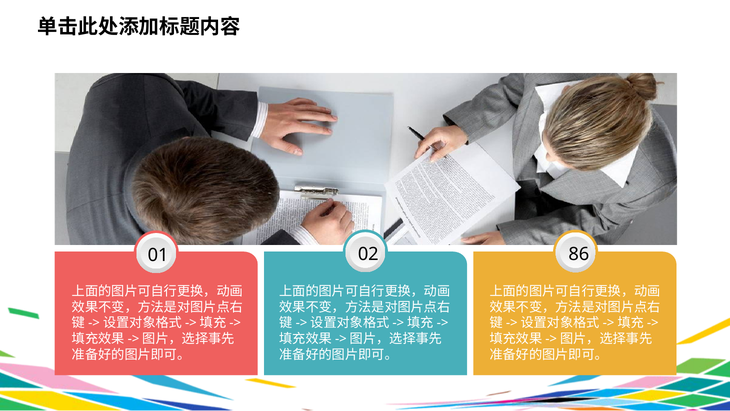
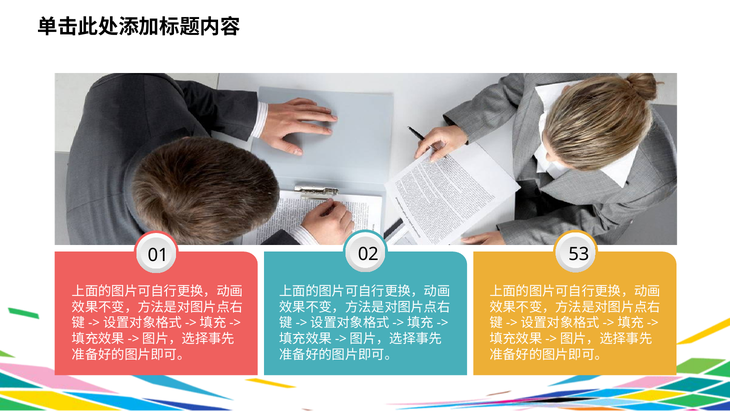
86: 86 -> 53
